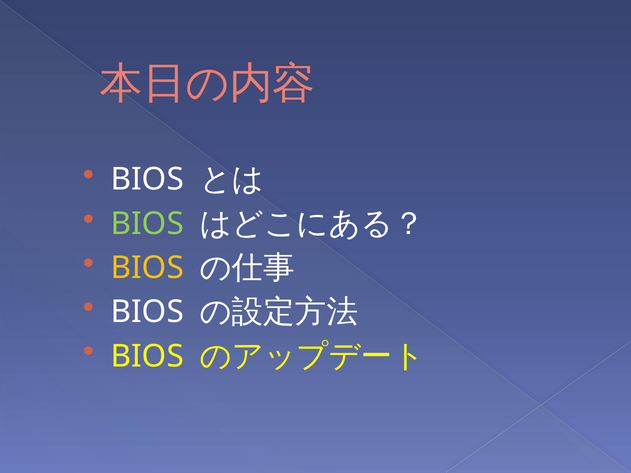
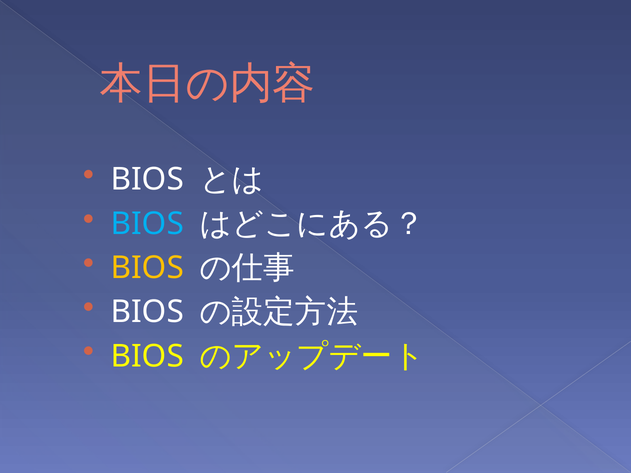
BIOS at (147, 224) colour: light green -> light blue
